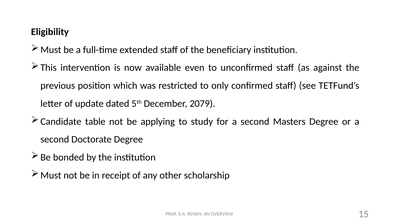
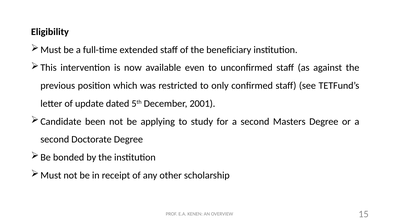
2079: 2079 -> 2001
table: table -> been
